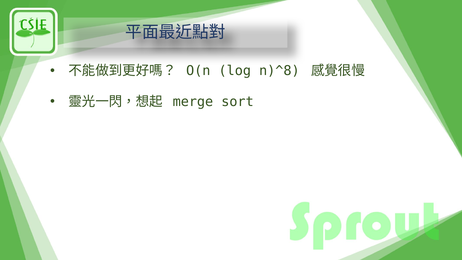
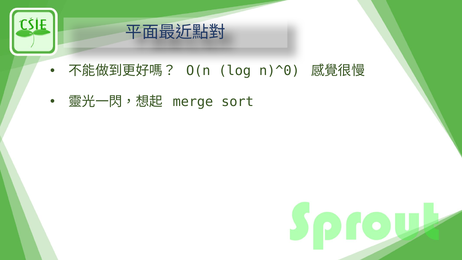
n)^8: n)^8 -> n)^0
